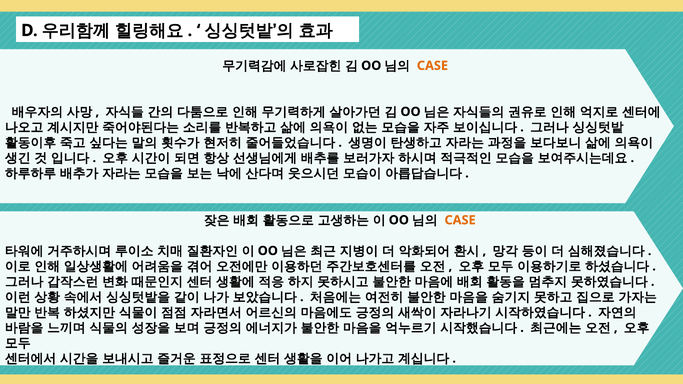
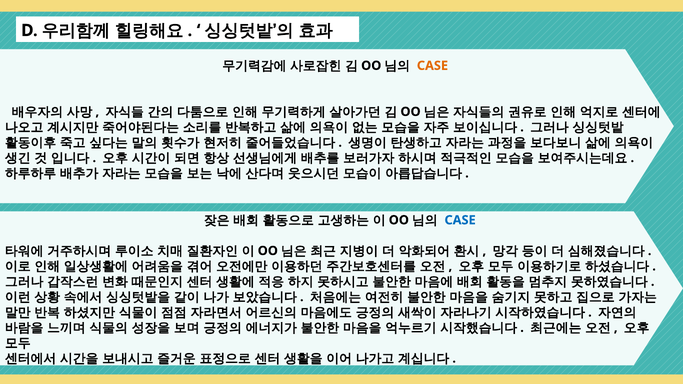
CASE at (460, 220) colour: orange -> blue
